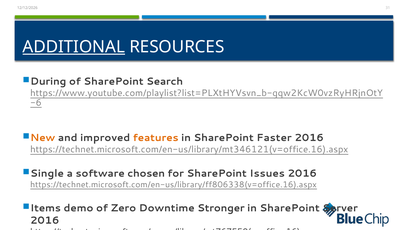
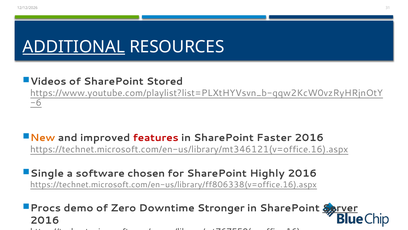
During: During -> Videos
Search: Search -> Stored
features colour: orange -> red
Issues: Issues -> Highly
Items: Items -> Procs
Server underline: none -> present
